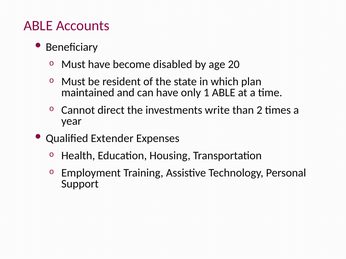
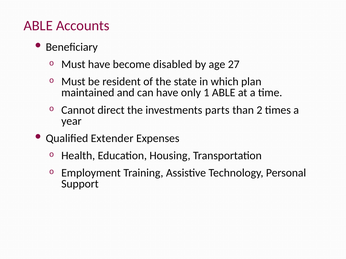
20: 20 -> 27
write: write -> parts
